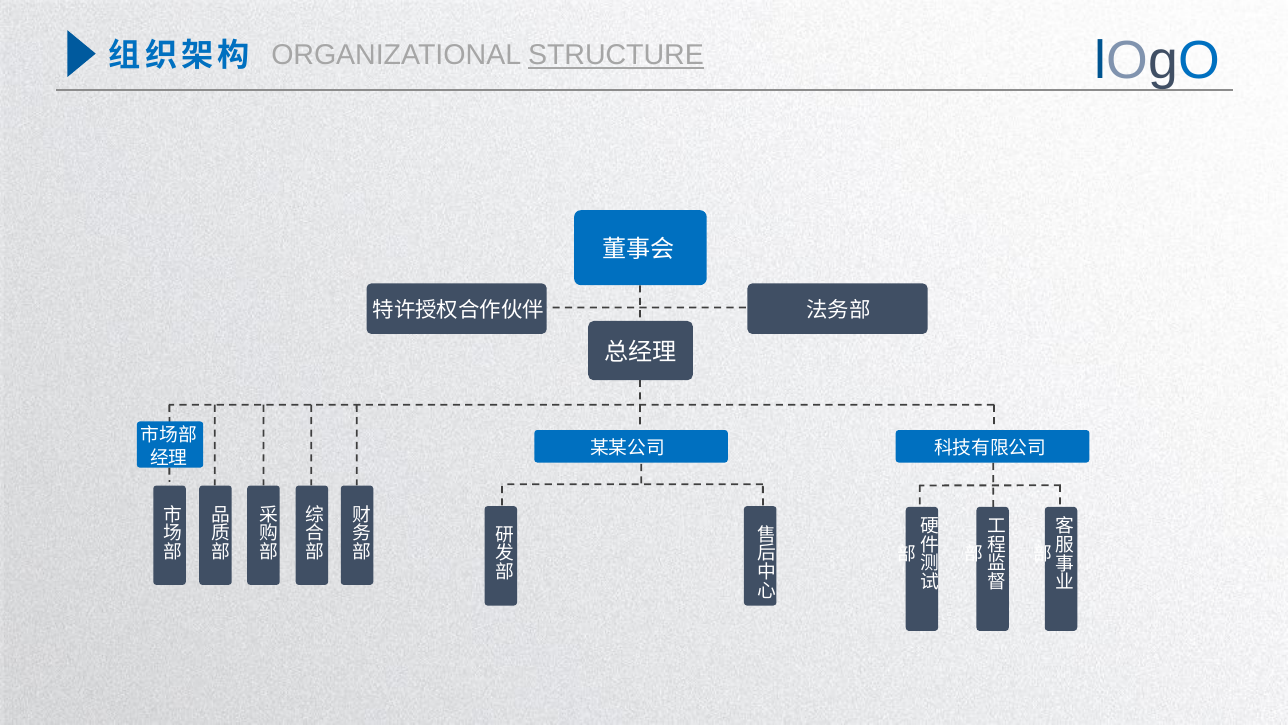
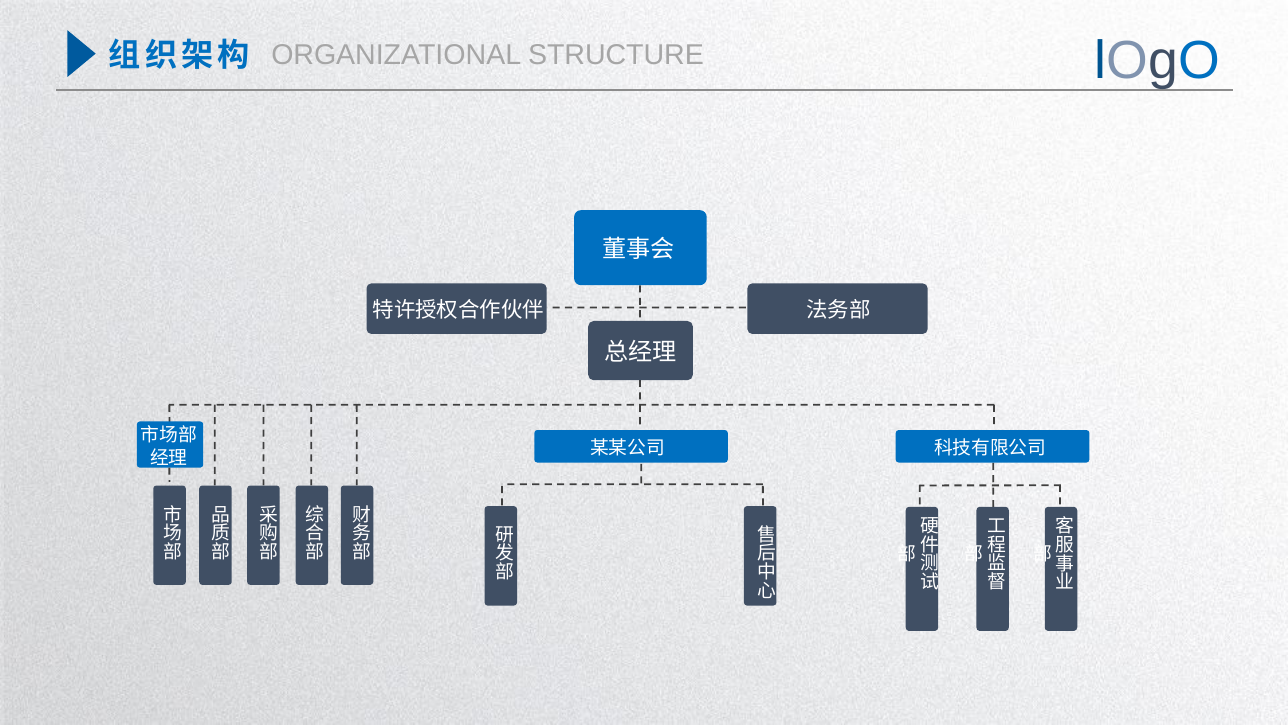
STRUCTURE underline: present -> none
